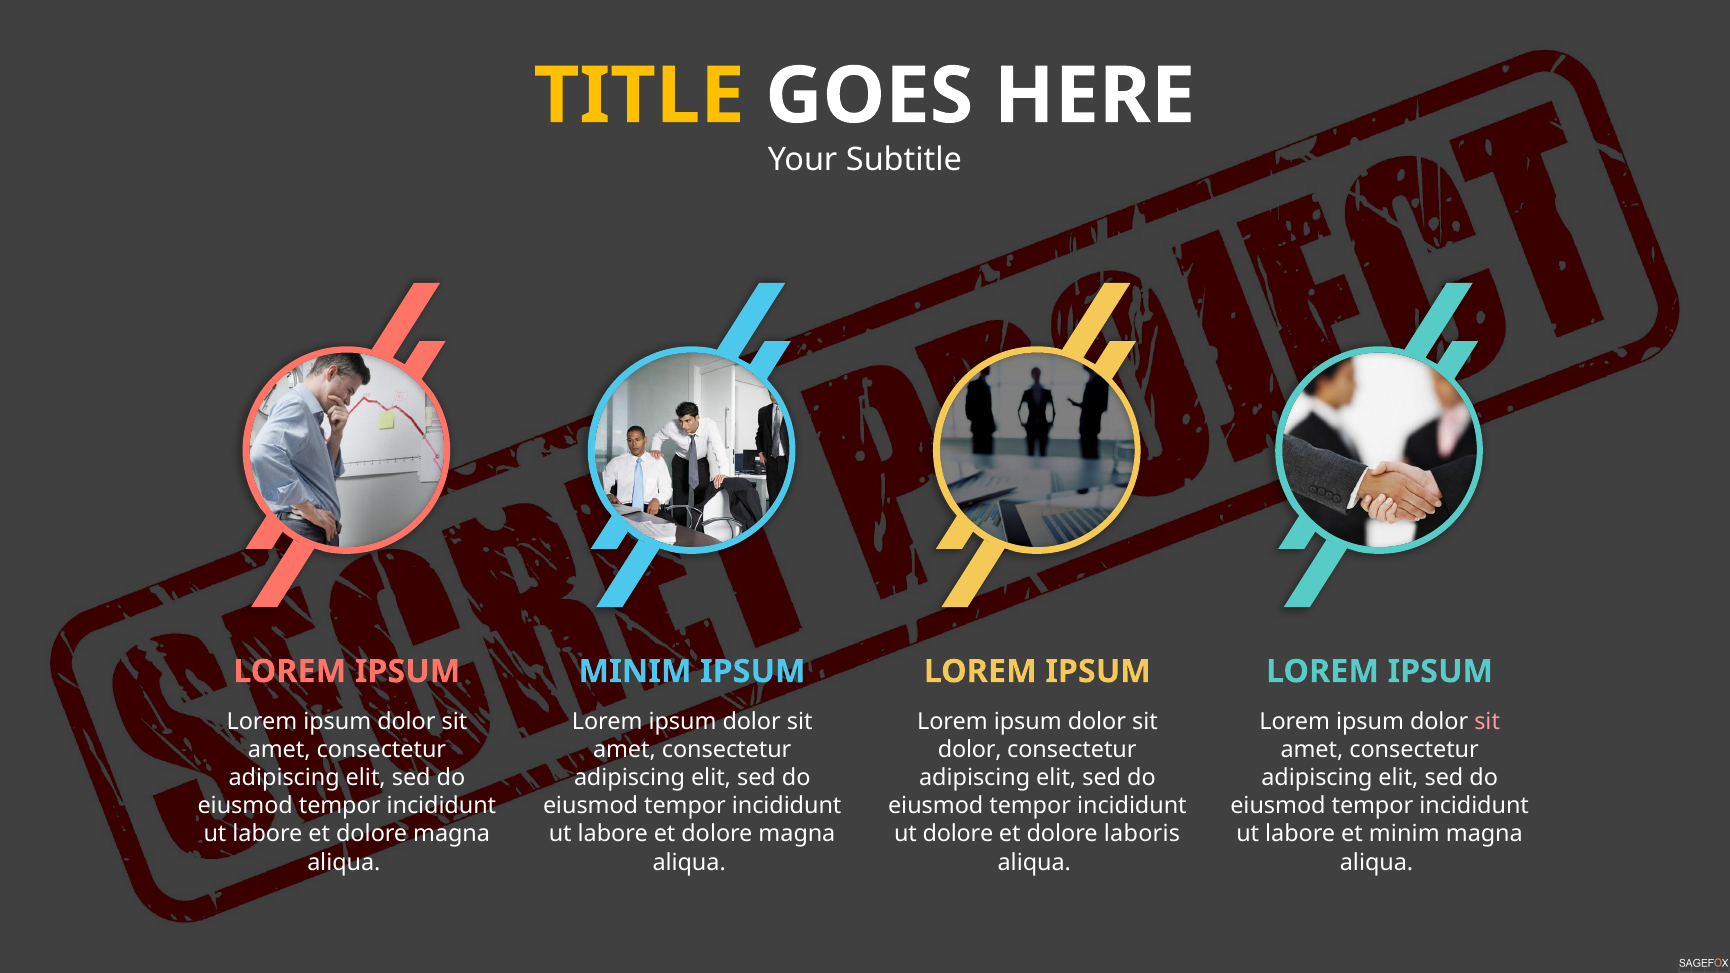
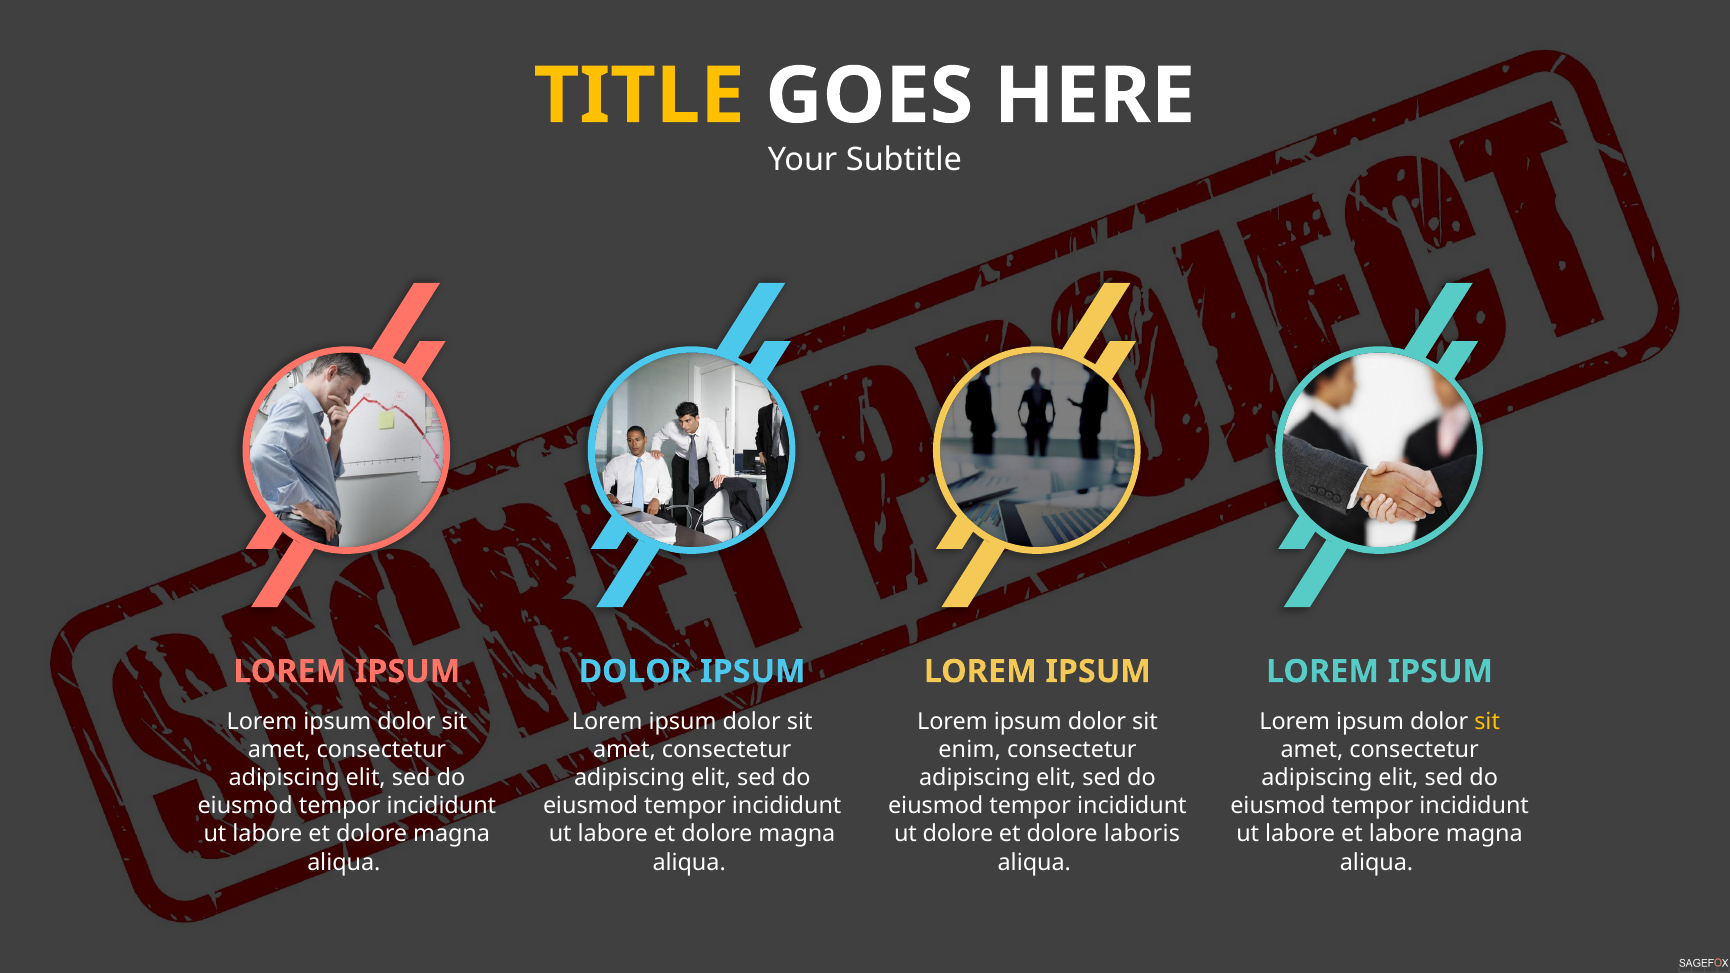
MINIM at (635, 672): MINIM -> DOLOR
sit at (1487, 722) colour: pink -> yellow
dolor at (970, 750): dolor -> enim
et minim: minim -> labore
